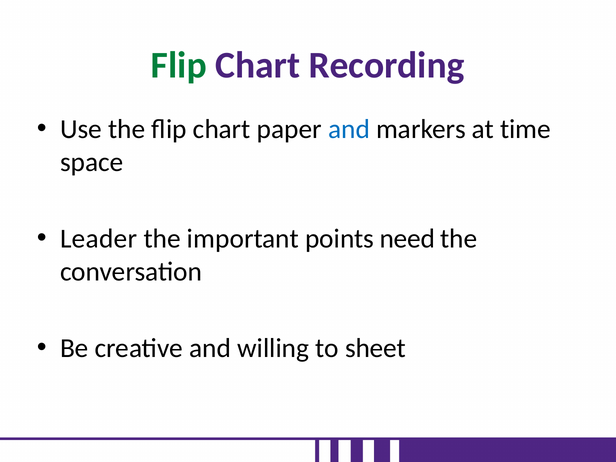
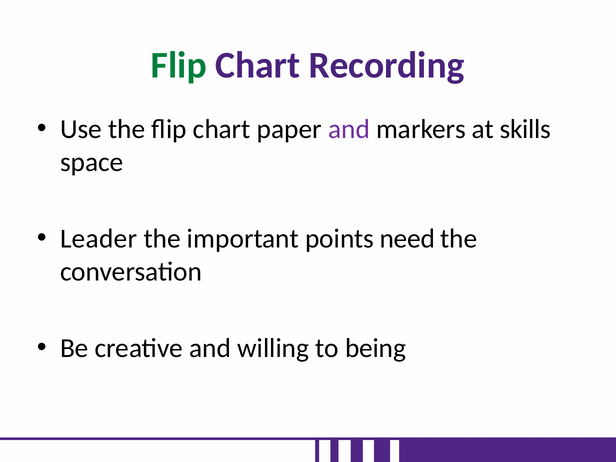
and at (349, 129) colour: blue -> purple
time: time -> skills
sheet: sheet -> being
